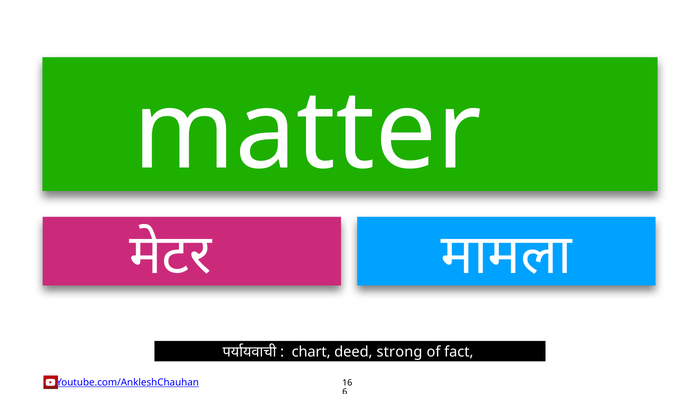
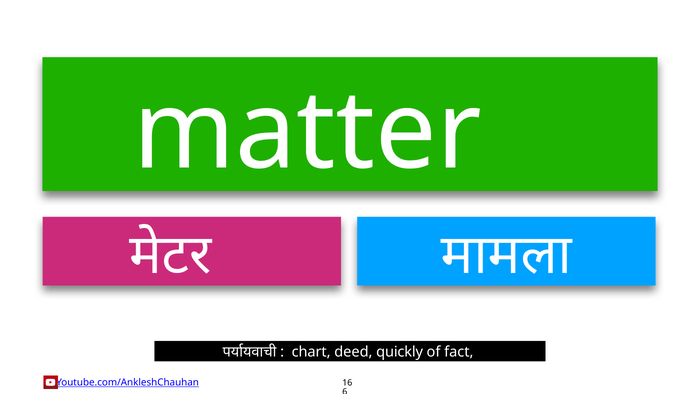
strong: strong -> quickly
